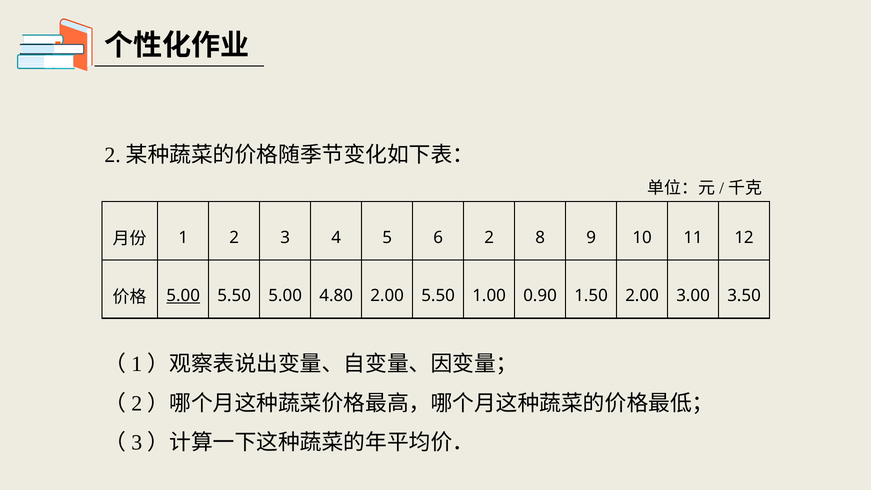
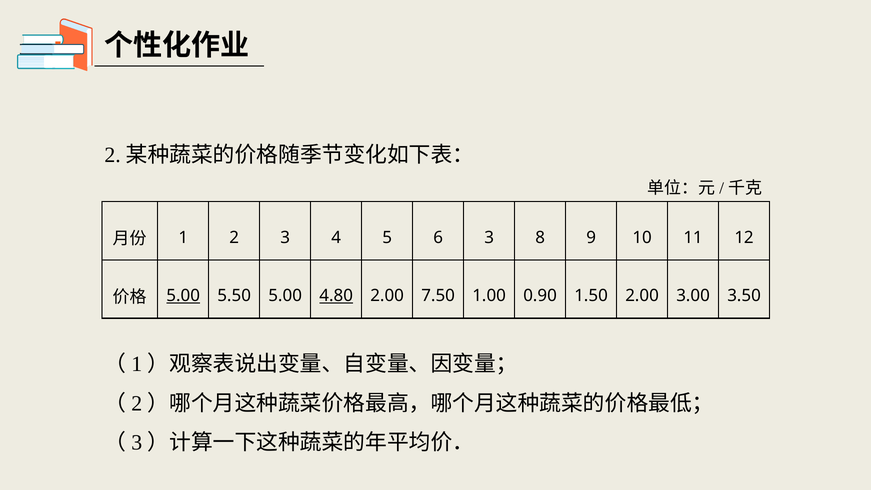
6 2: 2 -> 3
4.80 underline: none -> present
2.00 5.50: 5.50 -> 7.50
